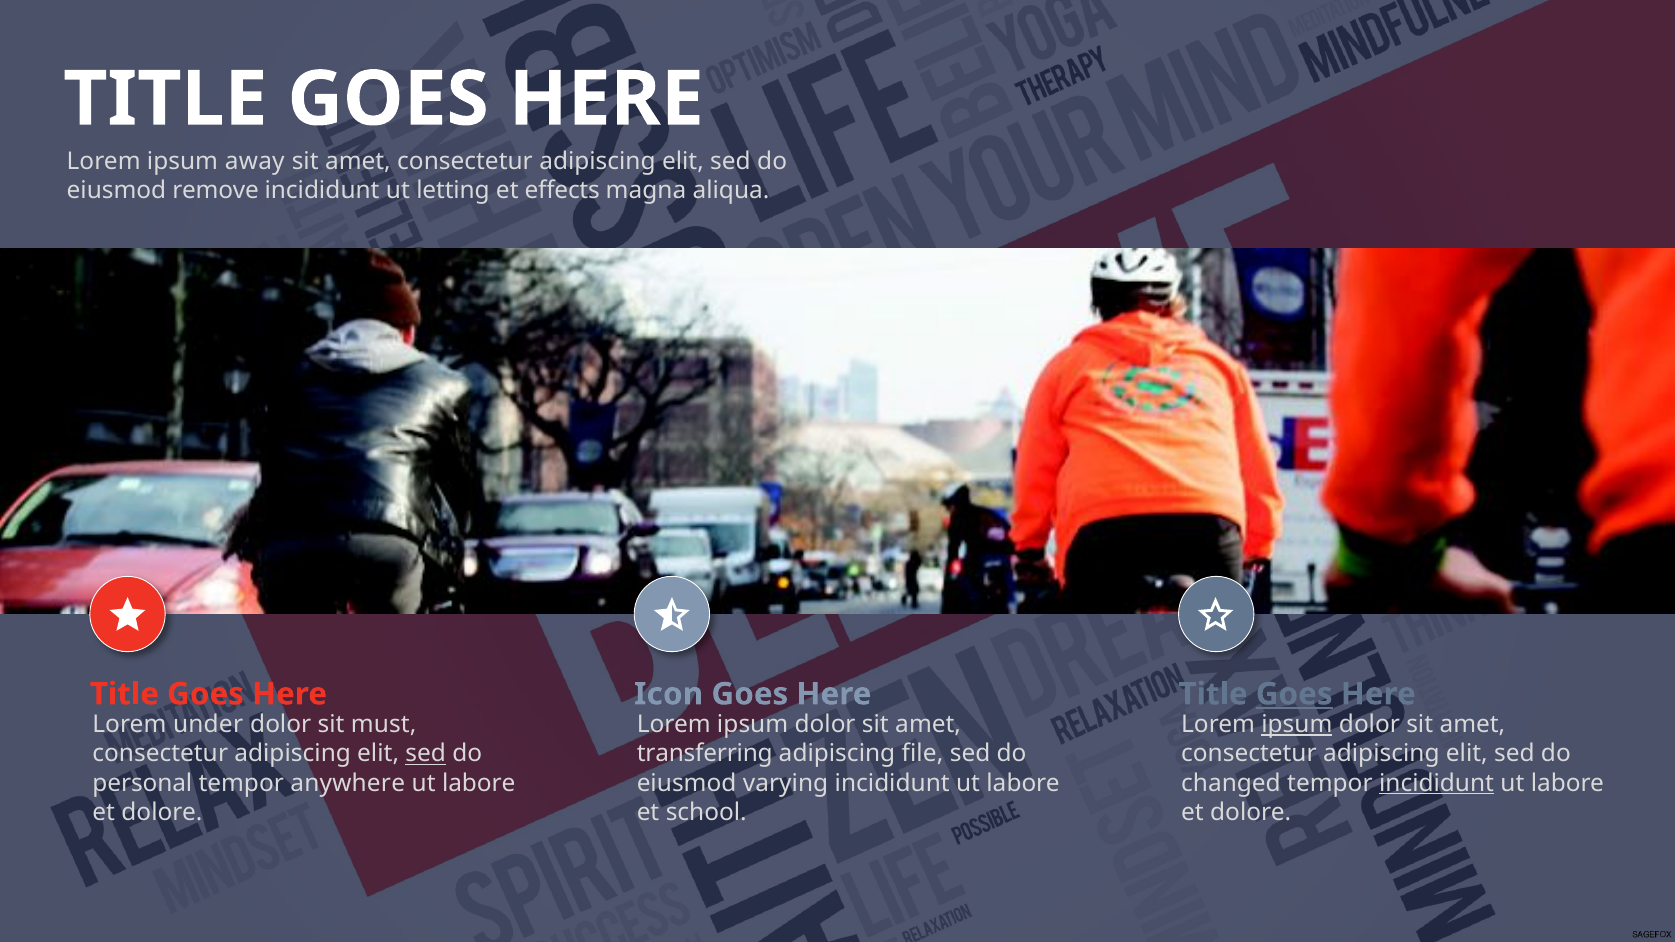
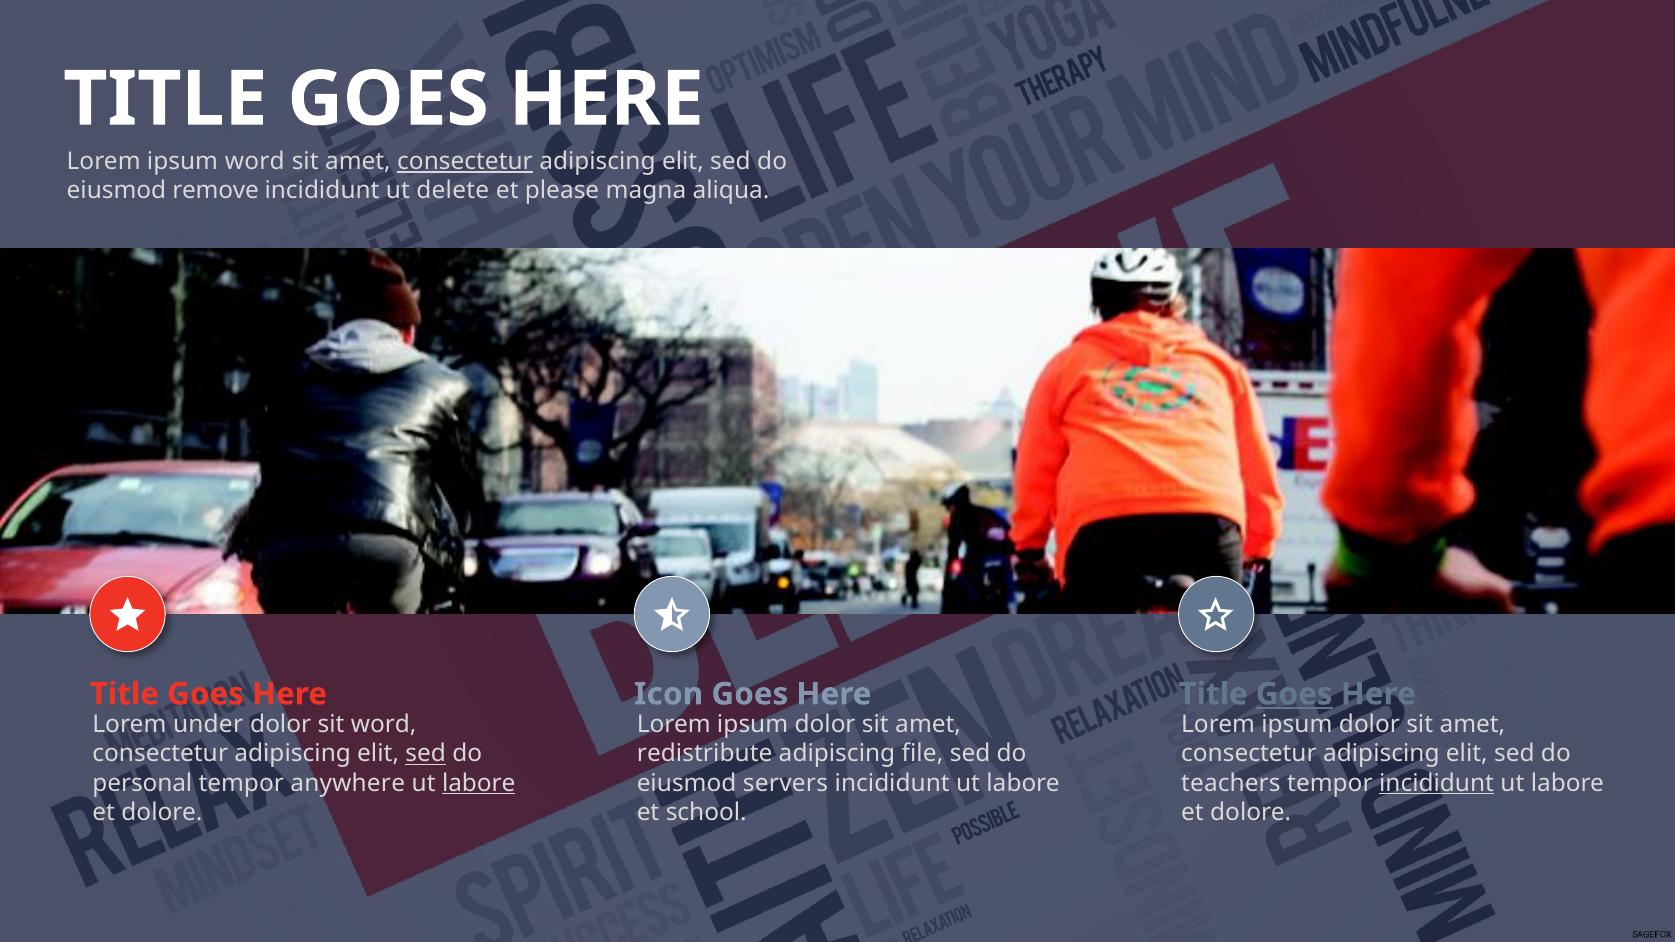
away at (255, 162): away -> word
consectetur at (465, 162) underline: none -> present
letting: letting -> delete
effects: effects -> please
sit must: must -> word
ipsum at (1297, 725) underline: present -> none
transferring: transferring -> redistribute
labore at (479, 783) underline: none -> present
varying: varying -> servers
changed: changed -> teachers
